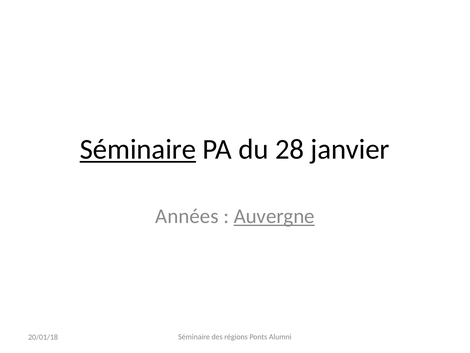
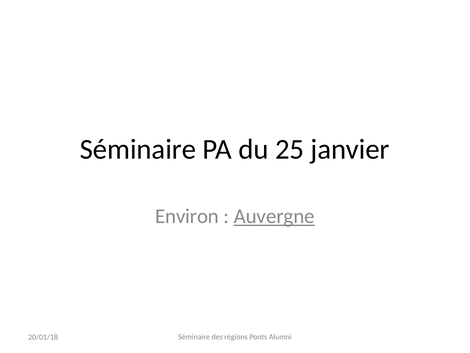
Séminaire at (138, 149) underline: present -> none
28: 28 -> 25
Années: Années -> Environ
